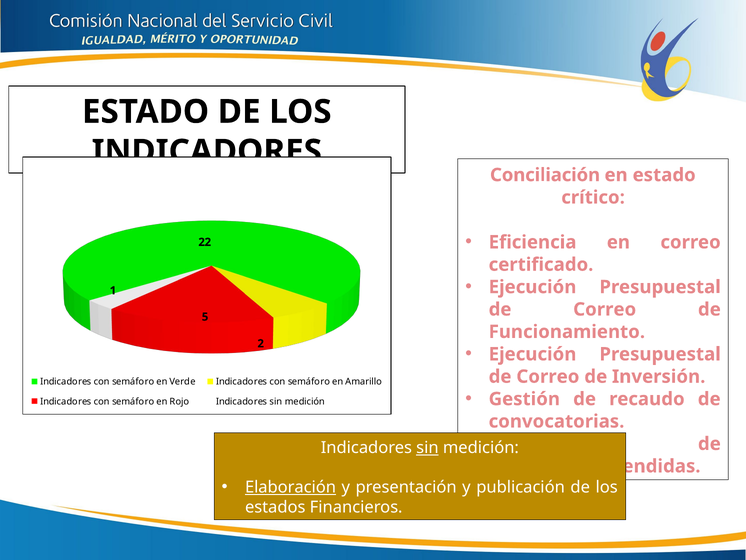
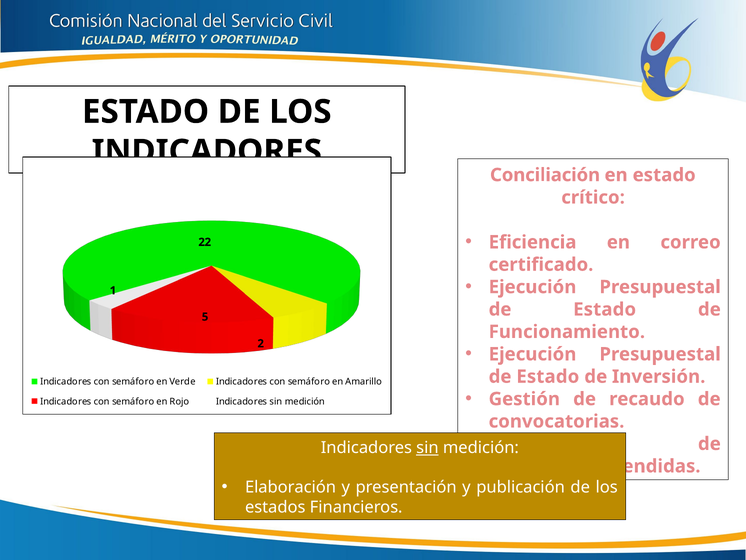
Correo at (605, 309): Correo -> Estado
Correo at (548, 376): Correo -> Estado
Elaboración underline: present -> none
